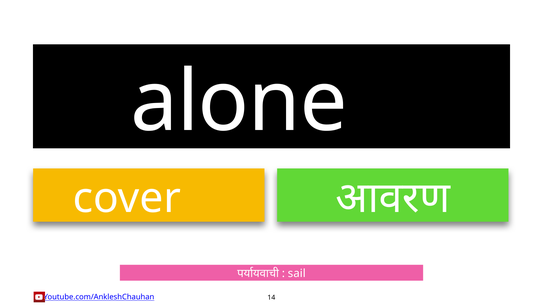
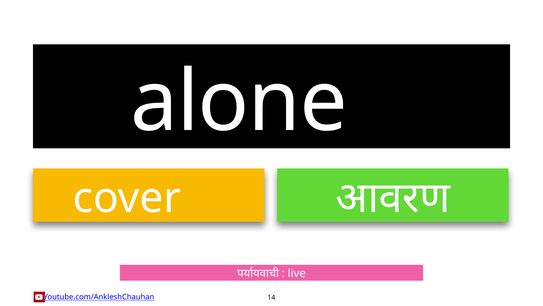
sail: sail -> live
